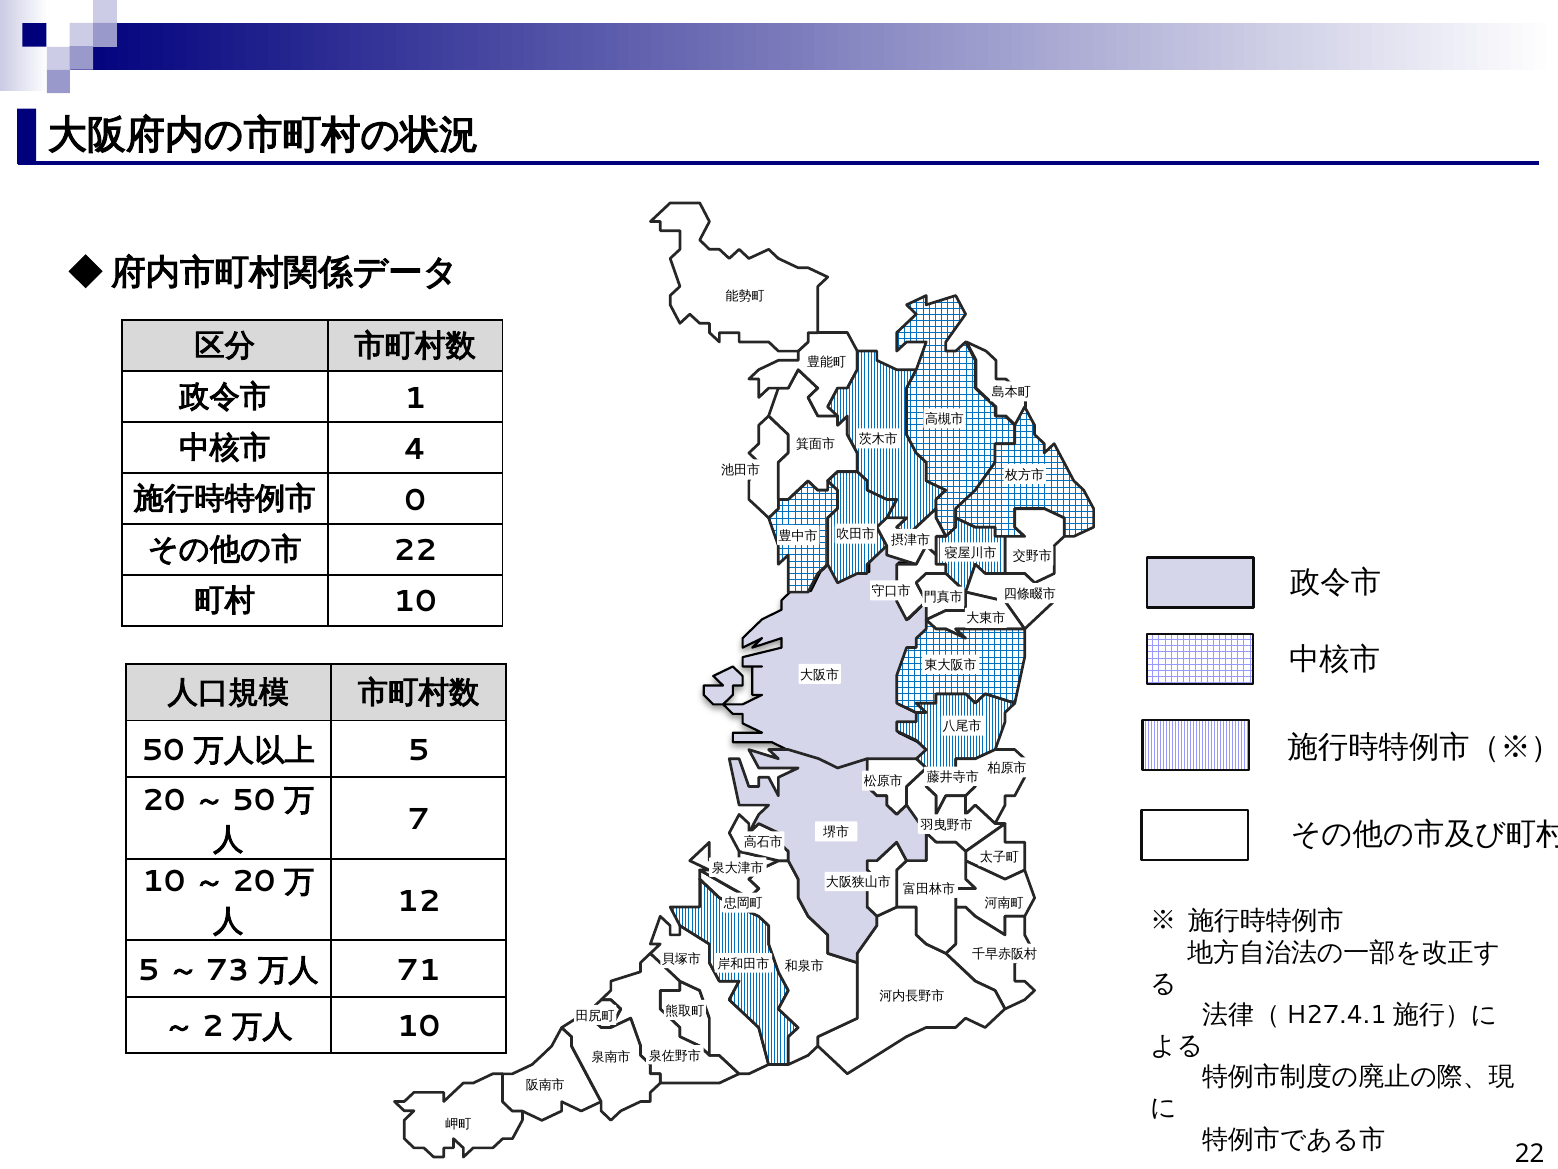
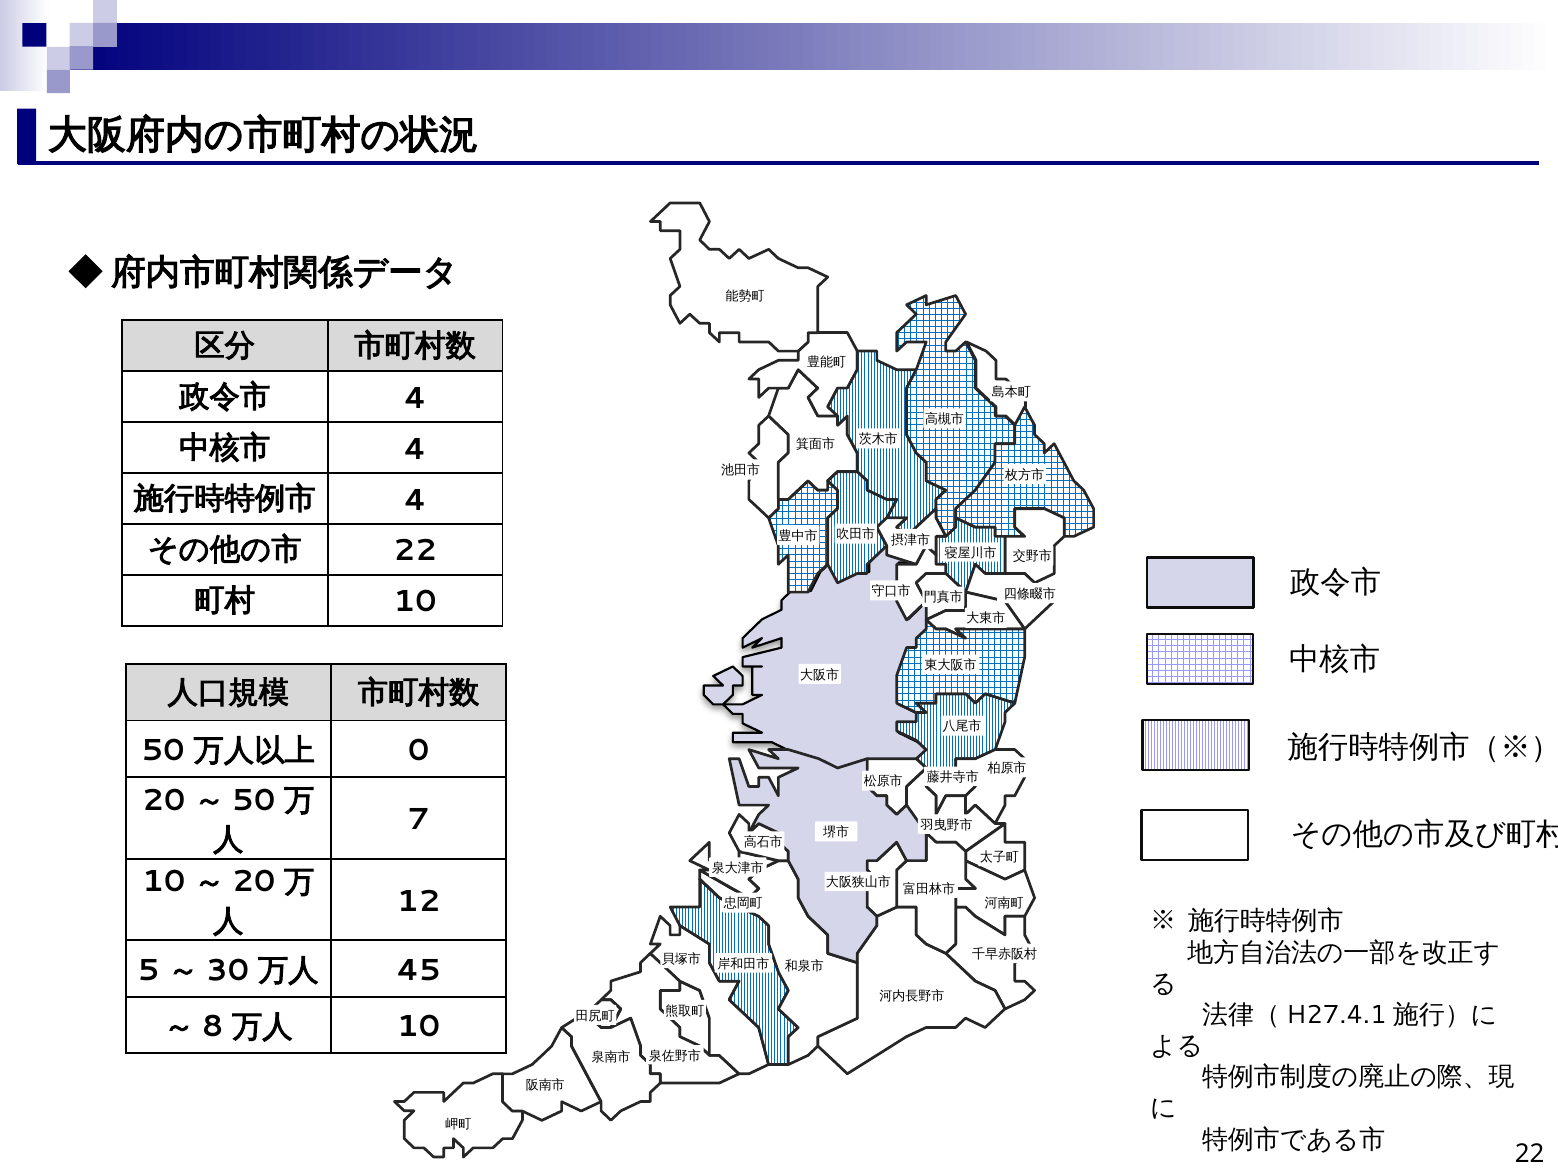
1 at (415, 398): 1 -> 4
0 at (415, 500): 0 -> 4
5 at (419, 750): 5 -> 0
73: 73 -> 30
71: 71 -> 45
2: 2 -> 8
